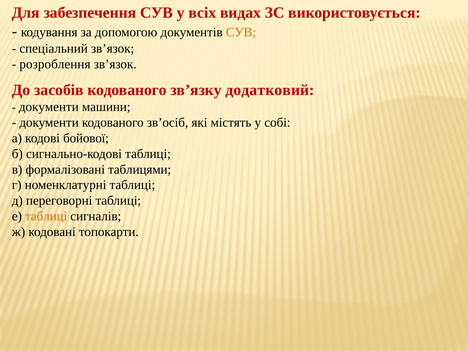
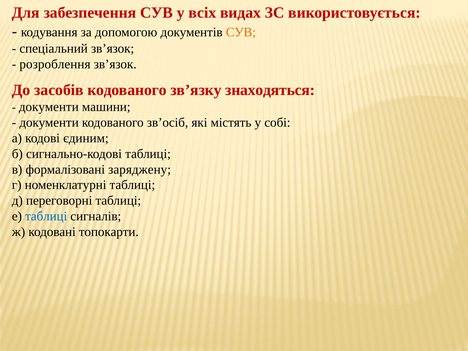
додатковий: додатковий -> знаходяться
бойової: бойової -> єдиним
таблицями: таблицями -> заряджену
таблиці at (46, 216) colour: orange -> blue
